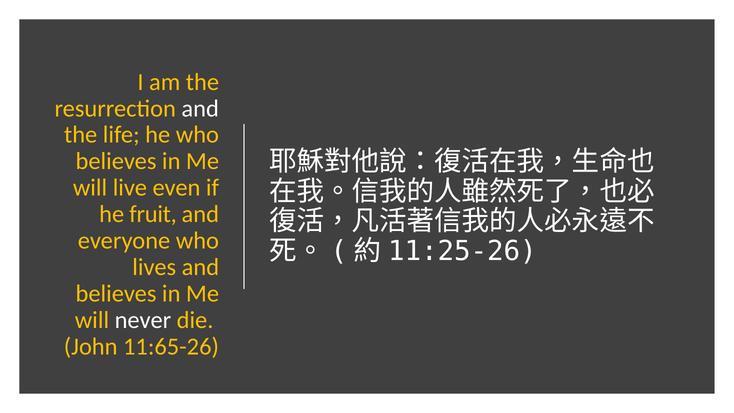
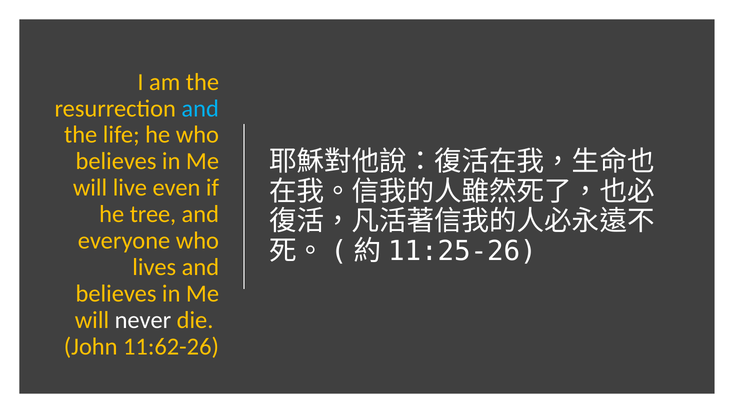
and at (200, 108) colour: white -> light blue
fruit: fruit -> tree
11:65-26: 11:65-26 -> 11:62-26
